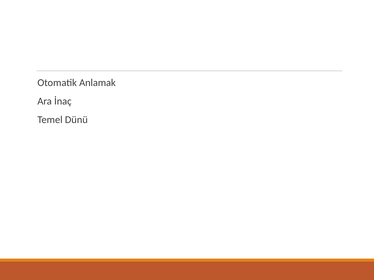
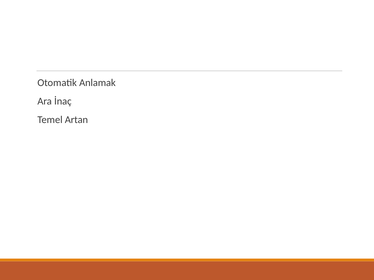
Dünü: Dünü -> Artan
